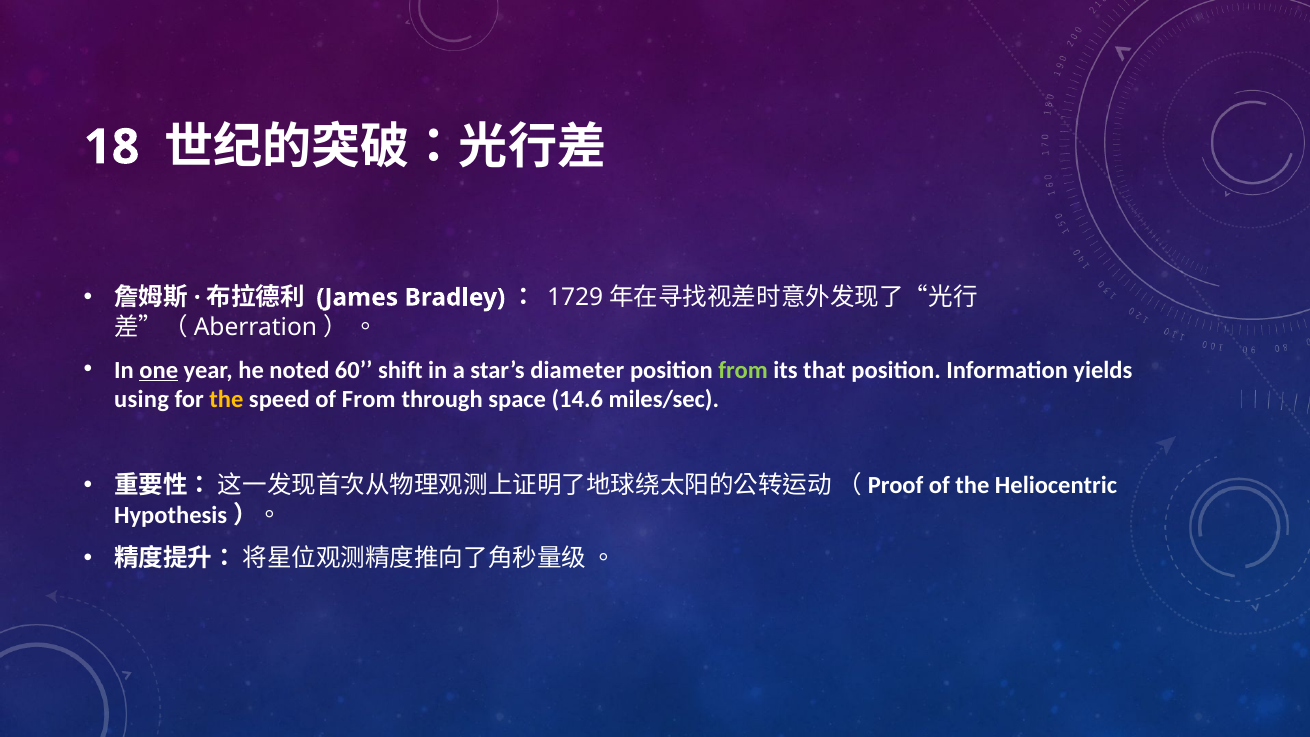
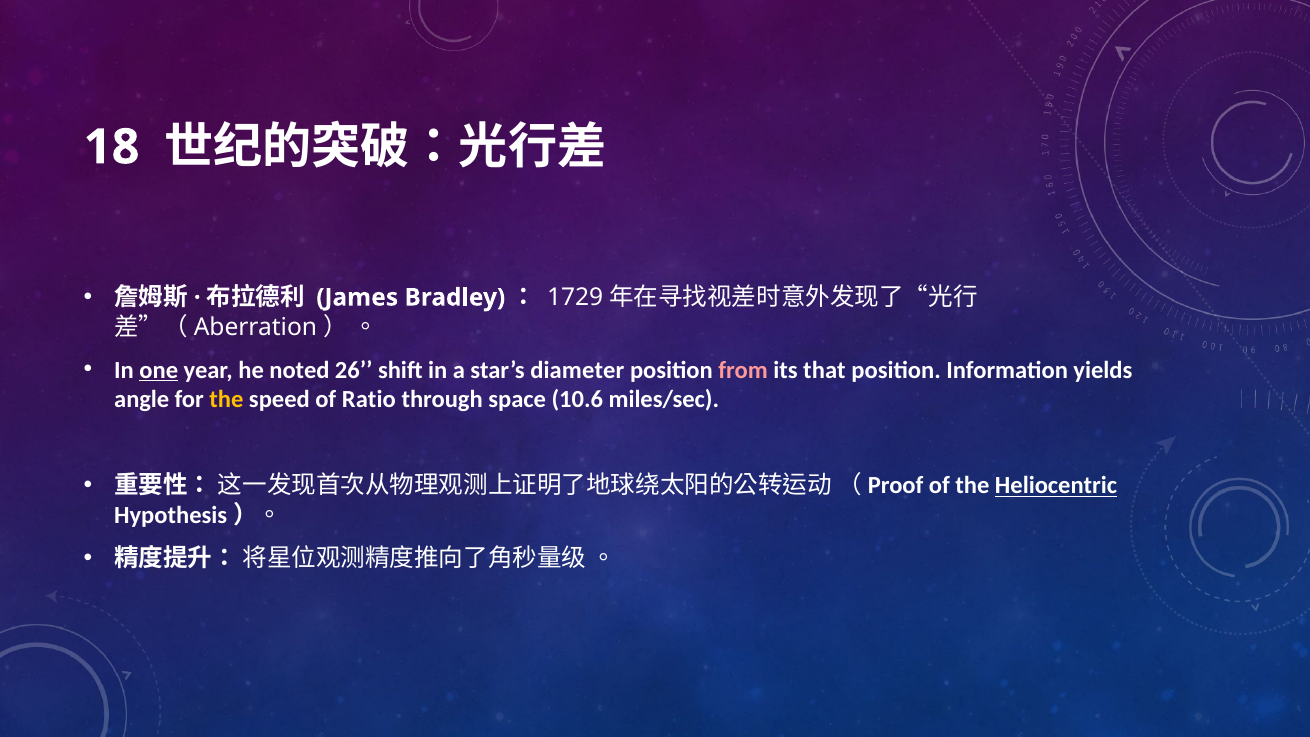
60: 60 -> 26
from at (743, 370) colour: light green -> pink
using: using -> angle
of From: From -> Ratio
14.6: 14.6 -> 10.6
Heliocentric underline: none -> present
